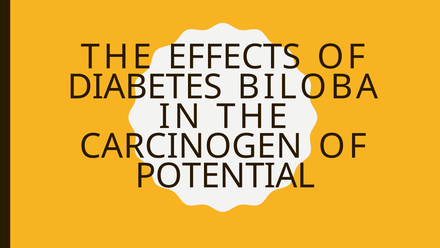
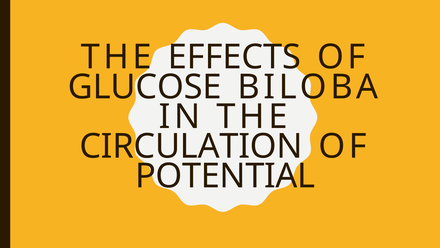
DIABETES: DIABETES -> GLUCOSE
CARCINOGEN: CARCINOGEN -> CIRCULATION
